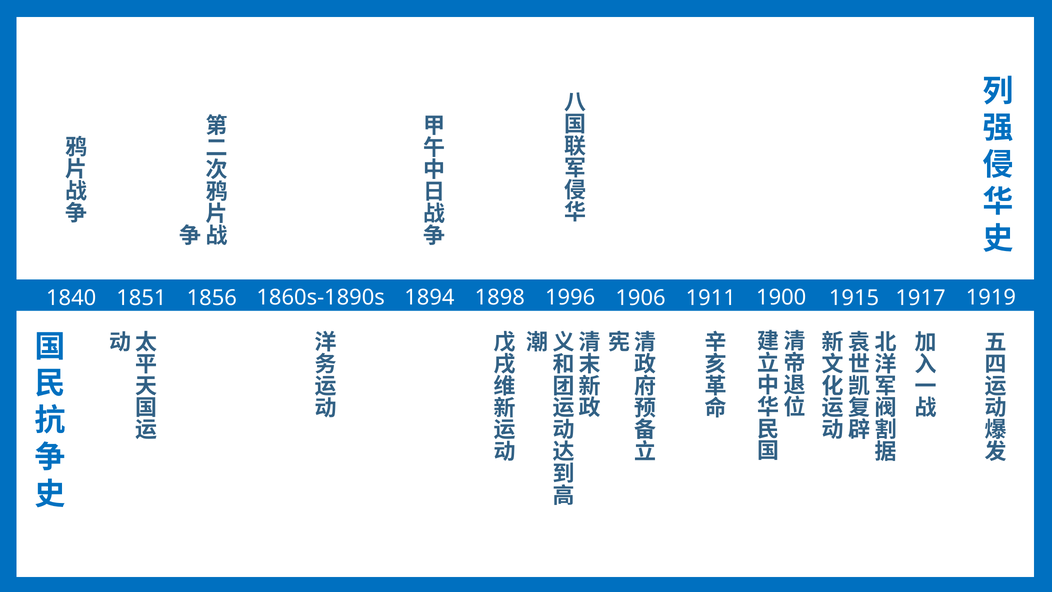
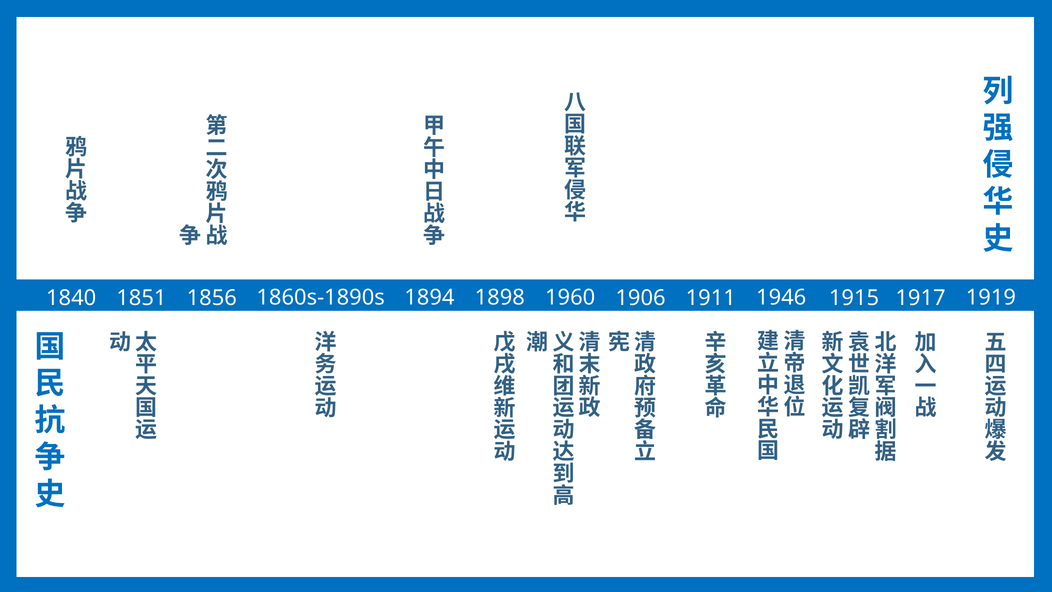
1996: 1996 -> 1960
1900: 1900 -> 1946
